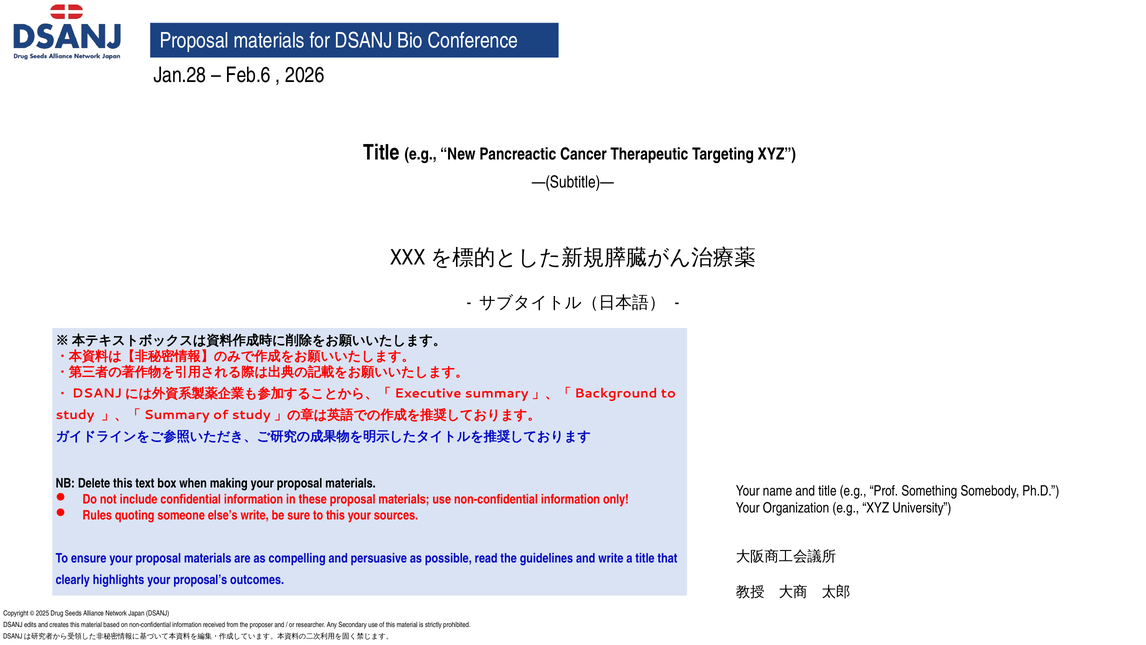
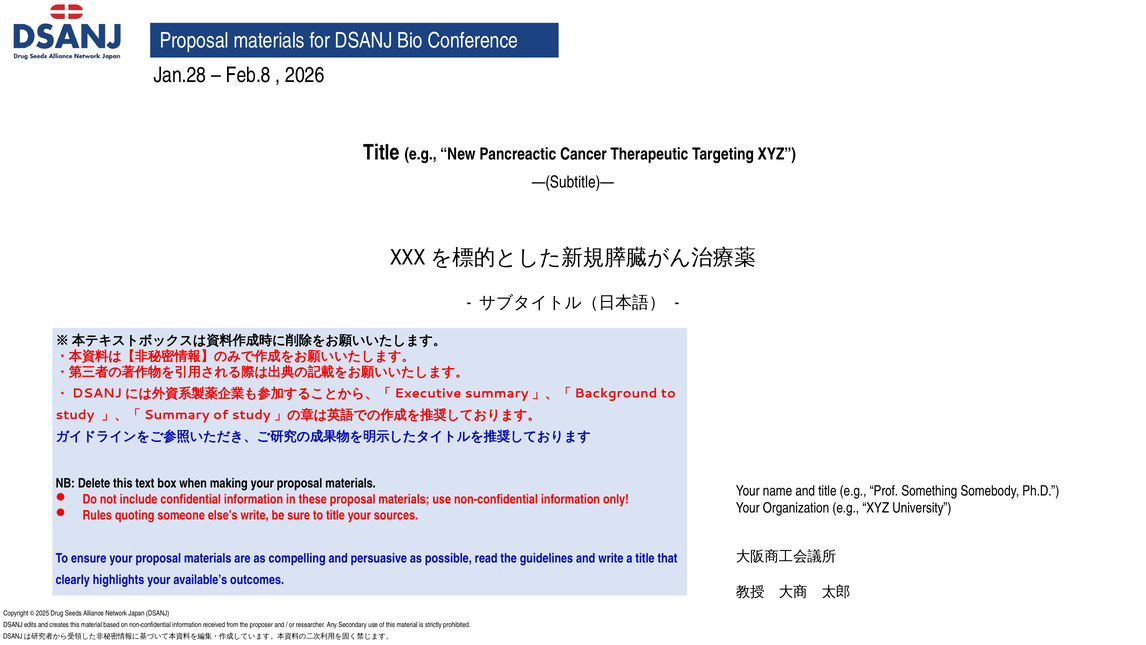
Feb.6: Feb.6 -> Feb.8
to this: this -> title
proposal’s: proposal’s -> available’s
